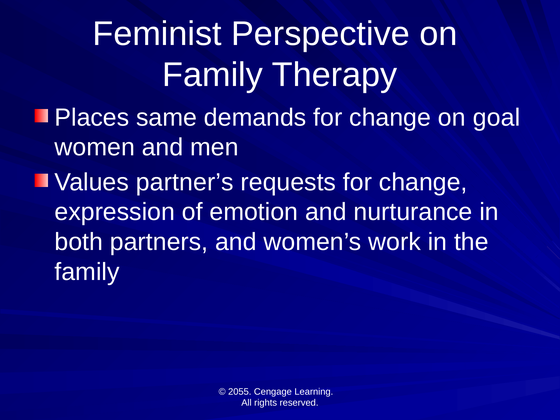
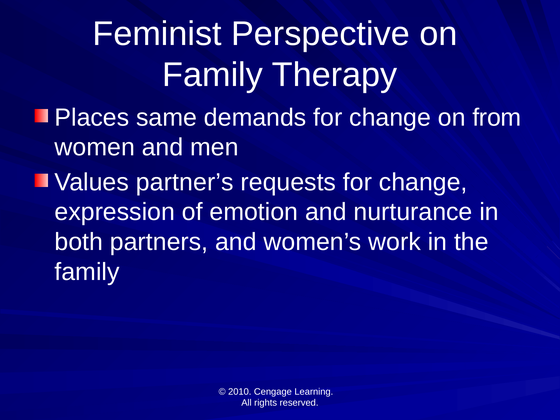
goal: goal -> from
2055: 2055 -> 2010
